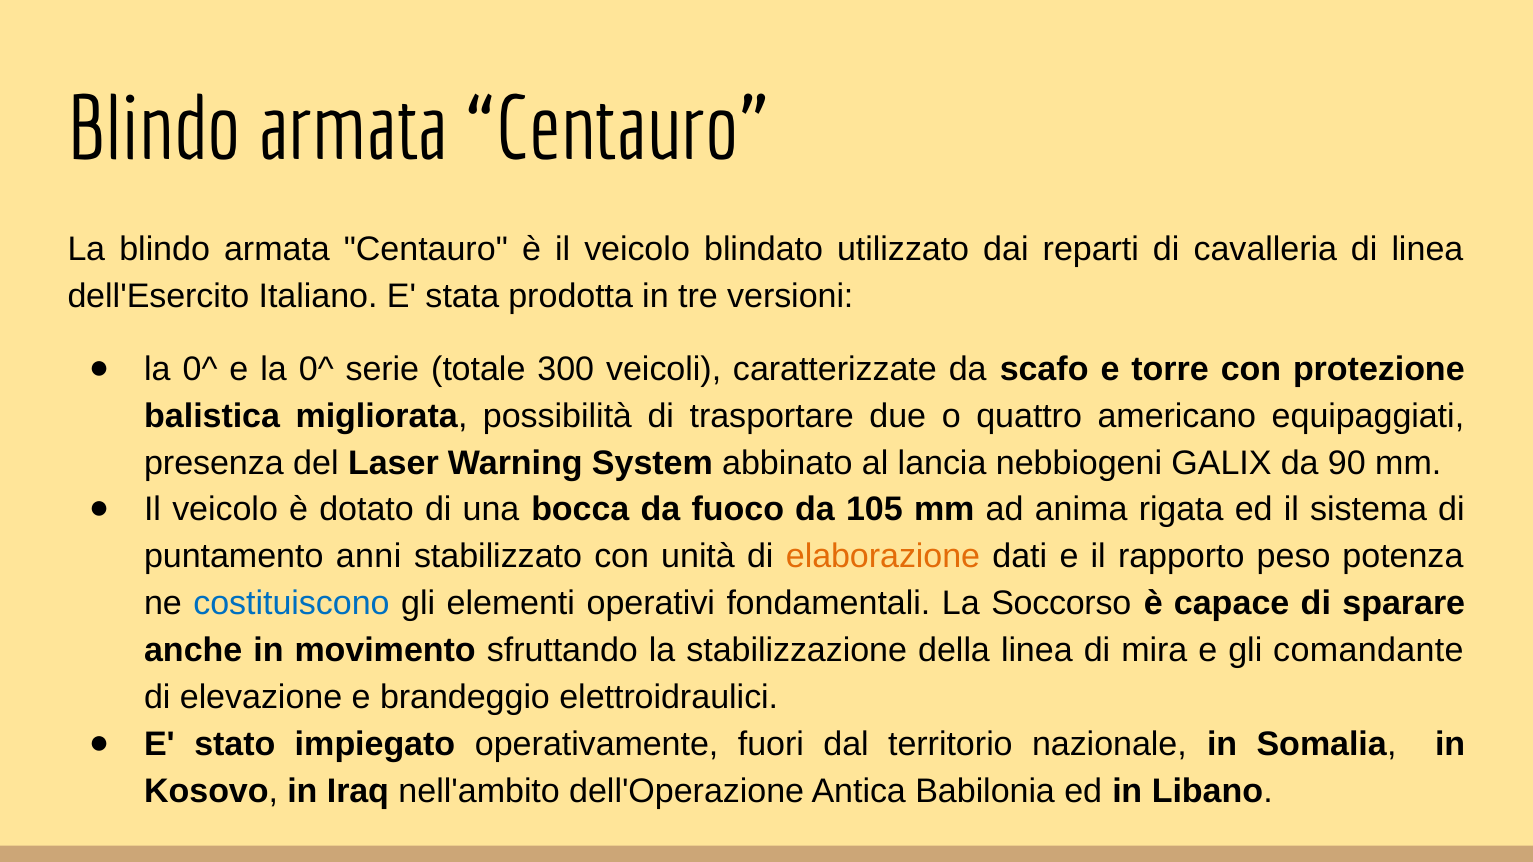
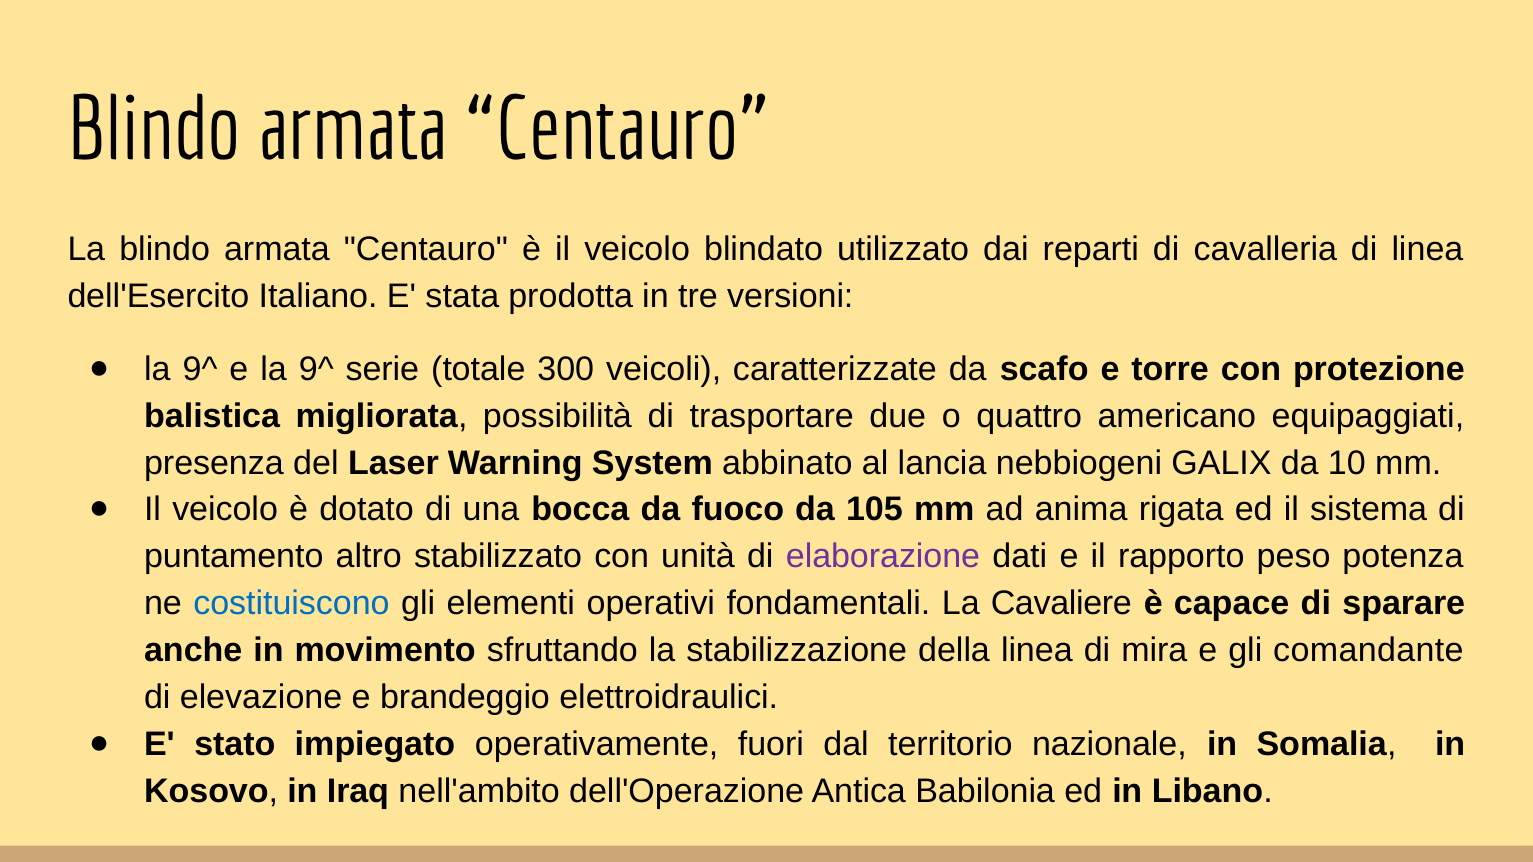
0^ at (200, 369): 0^ -> 9^
e la 0^: 0^ -> 9^
90: 90 -> 10
anni: anni -> altro
elaborazione colour: orange -> purple
Soccorso: Soccorso -> Cavaliere
